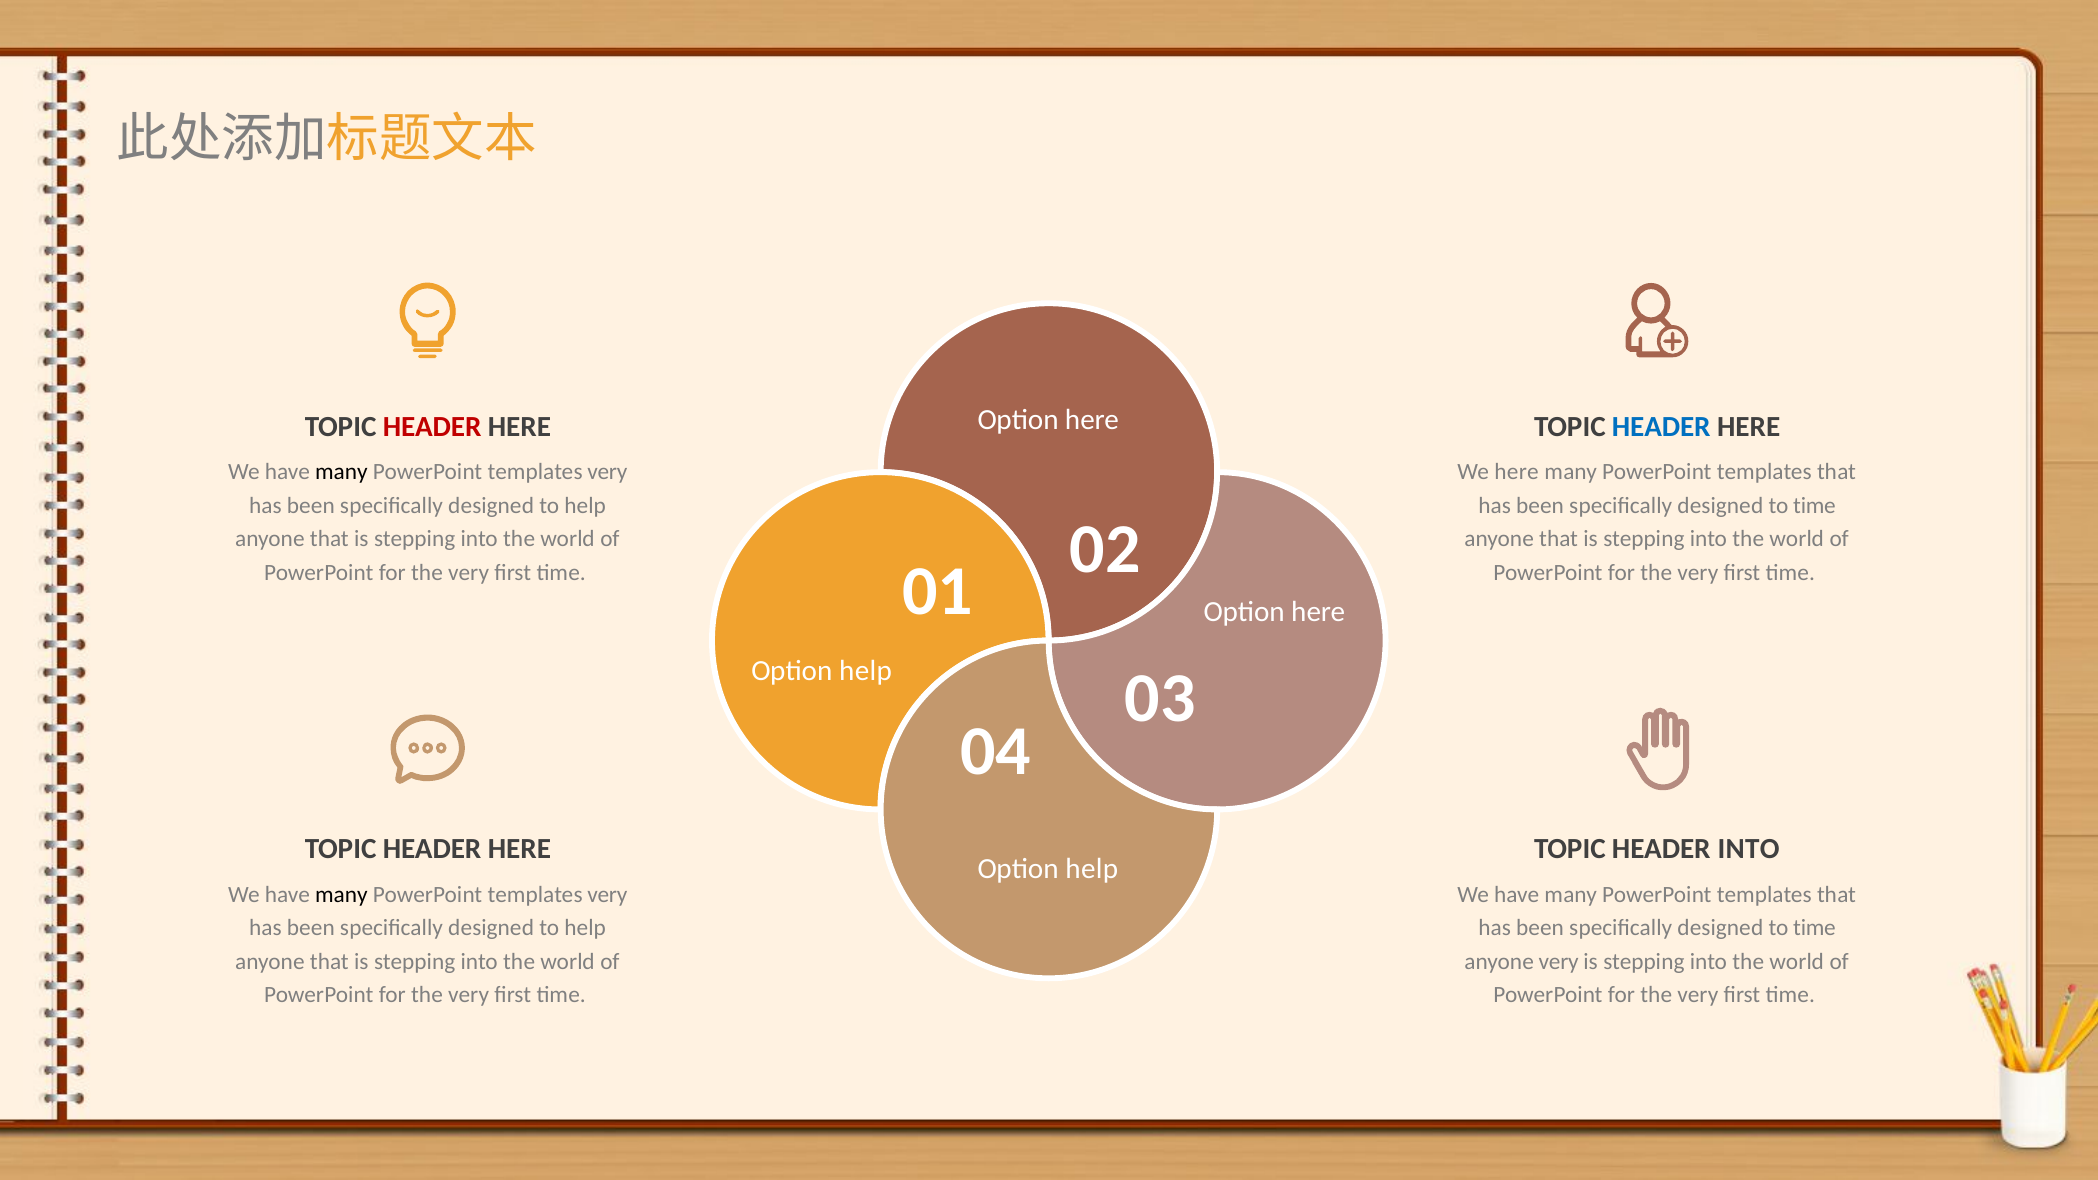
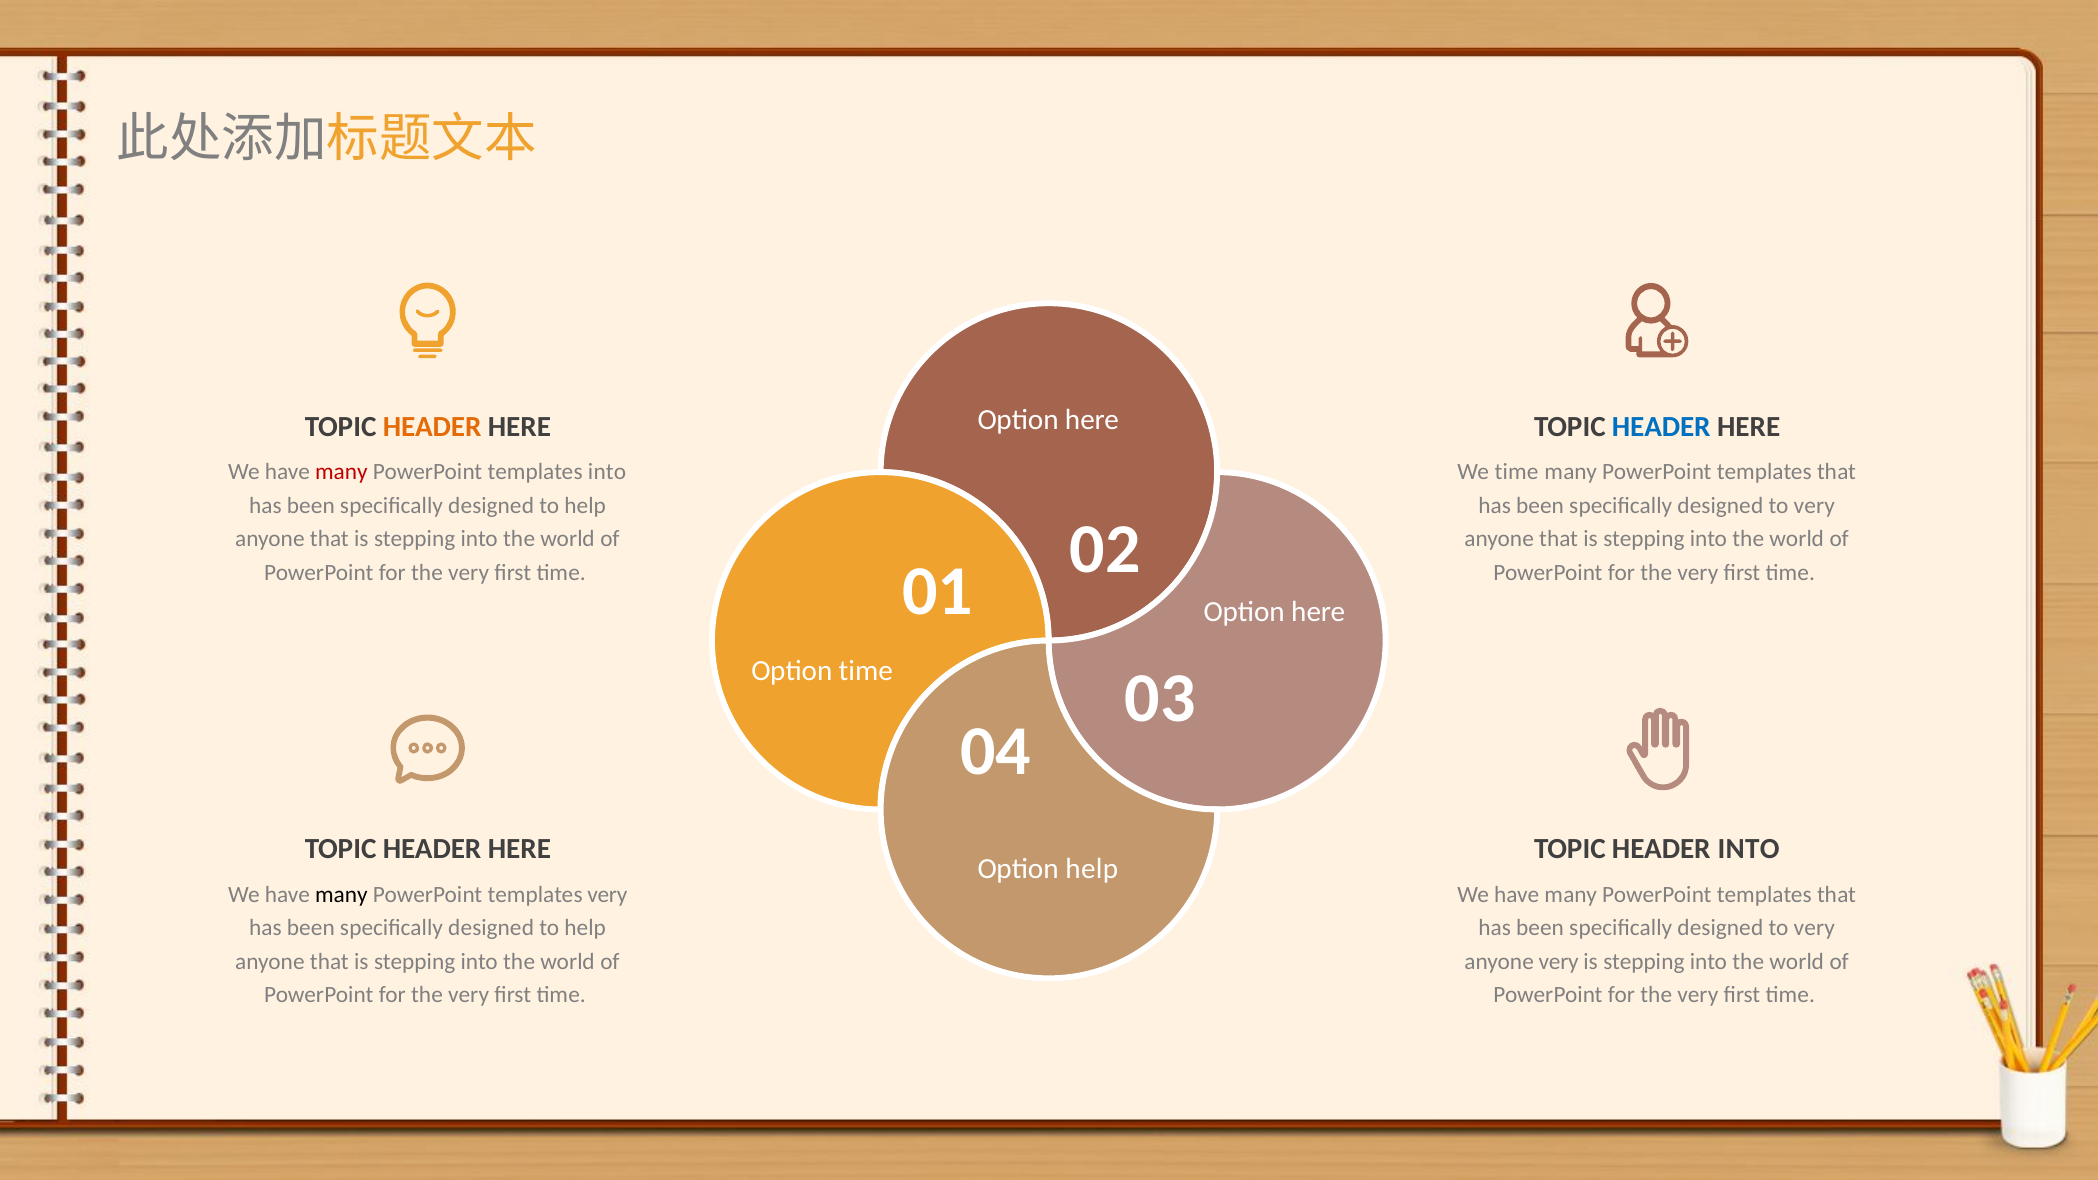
HEADER at (432, 427) colour: red -> orange
many at (341, 472) colour: black -> red
very at (607, 472): very -> into
We here: here -> time
time at (1815, 506): time -> very
help at (866, 671): help -> time
time at (1815, 928): time -> very
